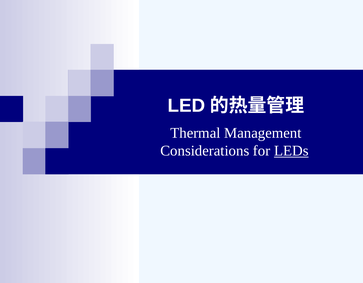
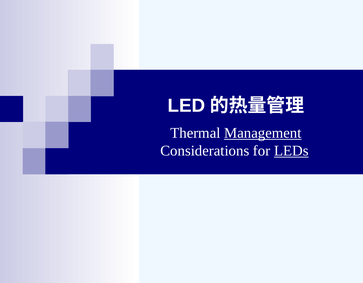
Management underline: none -> present
